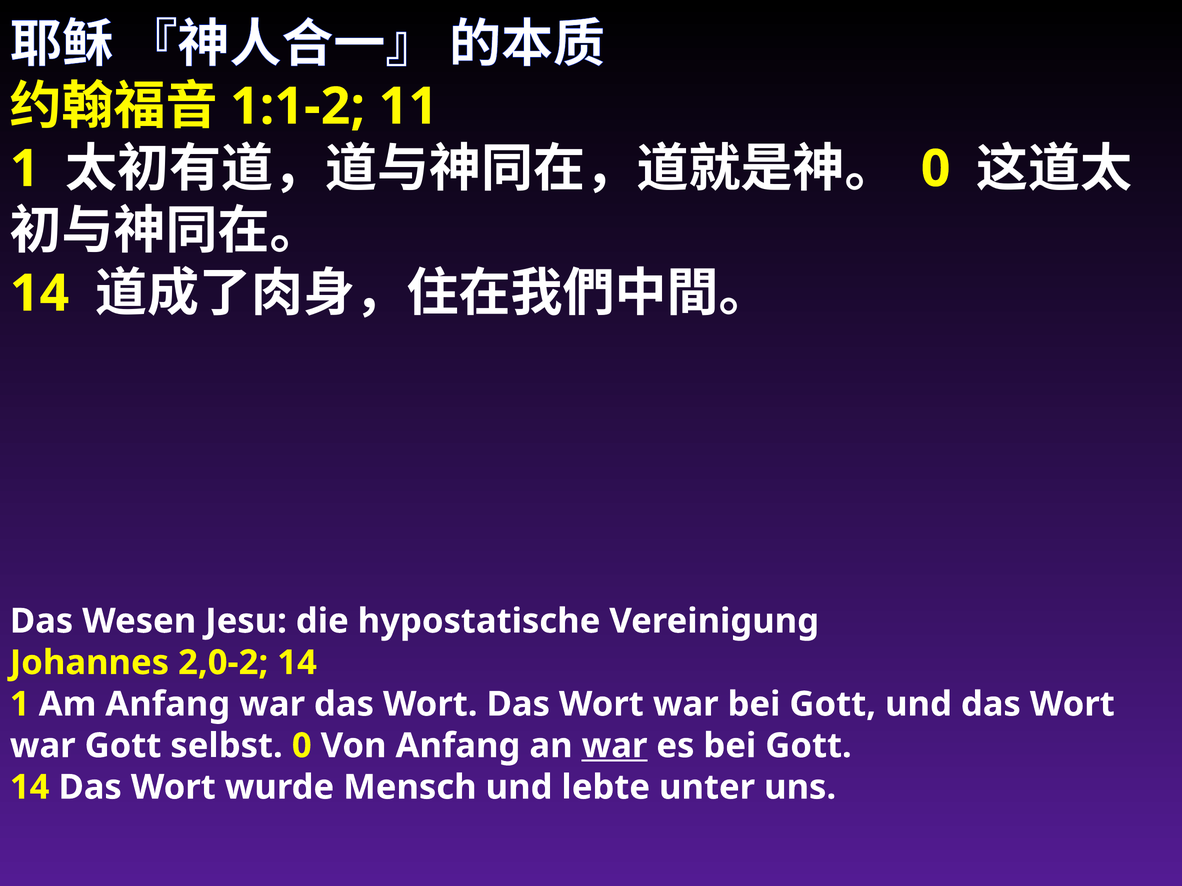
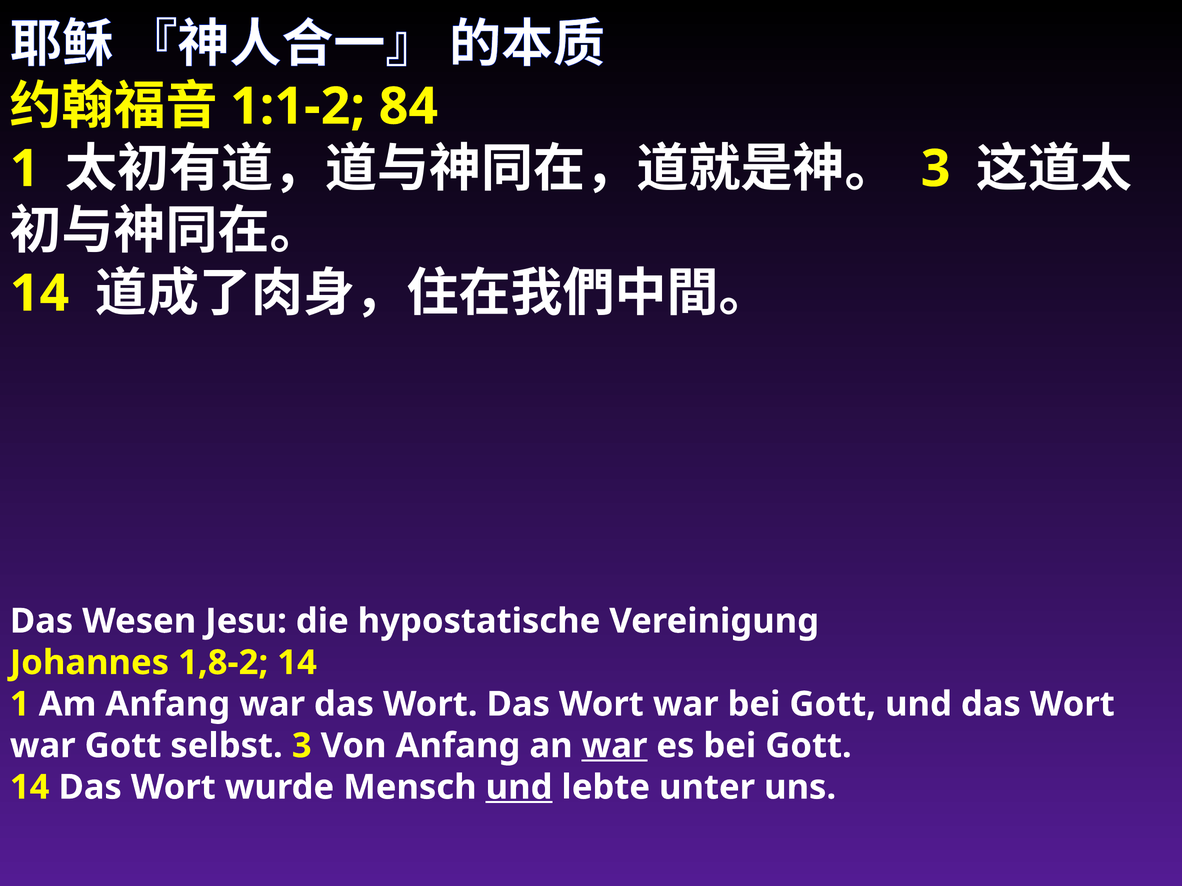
11: 11 -> 84
0 at (936, 169): 0 -> 3
2,0-2: 2,0-2 -> 1,8-2
selbst 0: 0 -> 3
und at (519, 788) underline: none -> present
